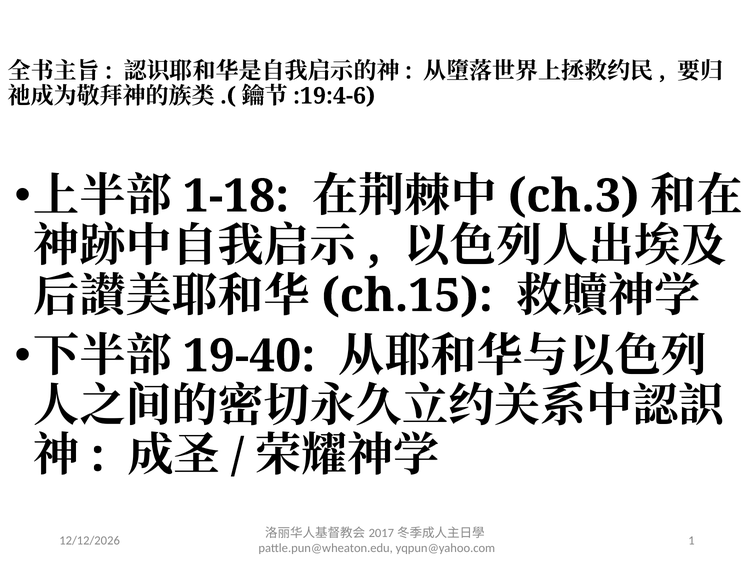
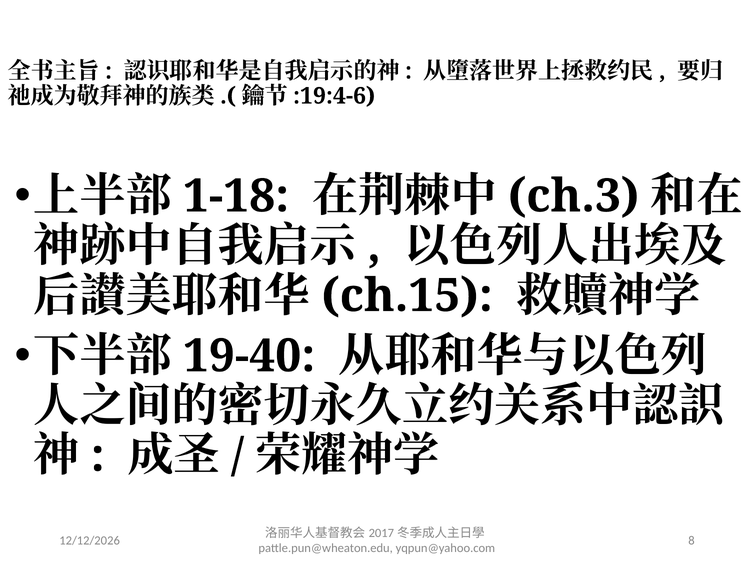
1: 1 -> 8
